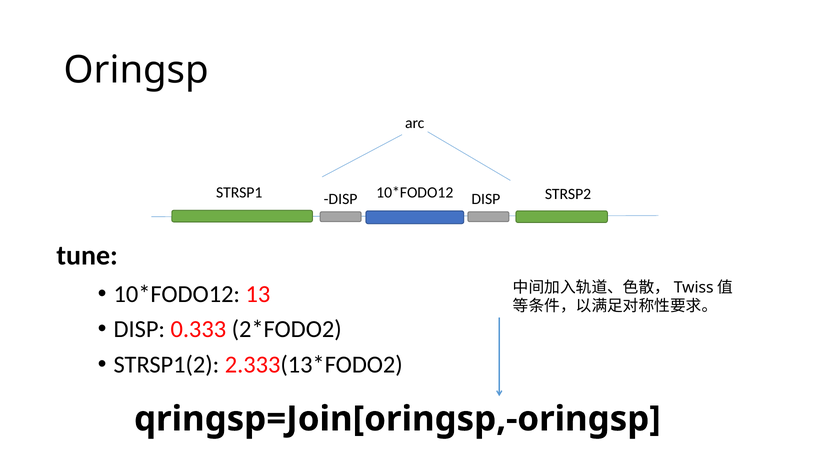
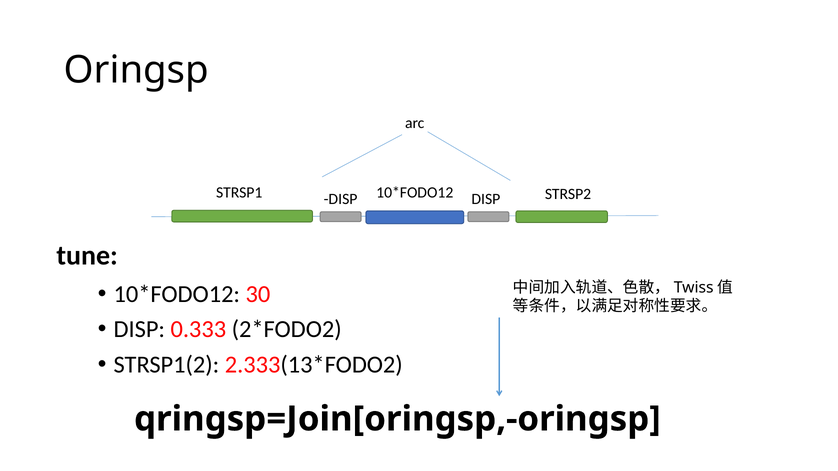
13: 13 -> 30
